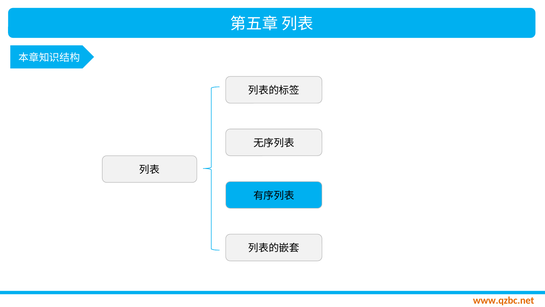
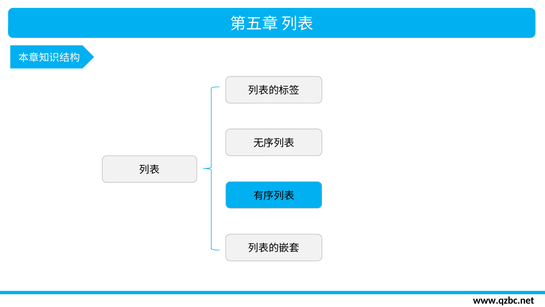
www.qzbc.net colour: orange -> black
